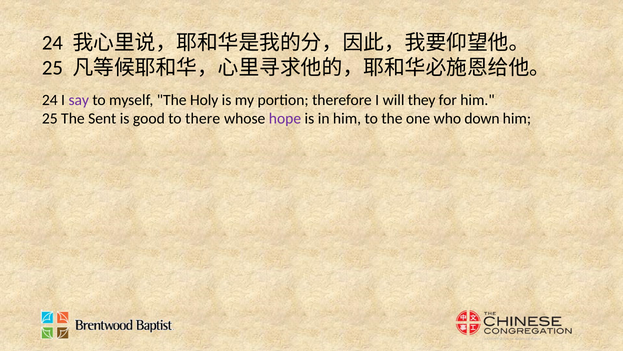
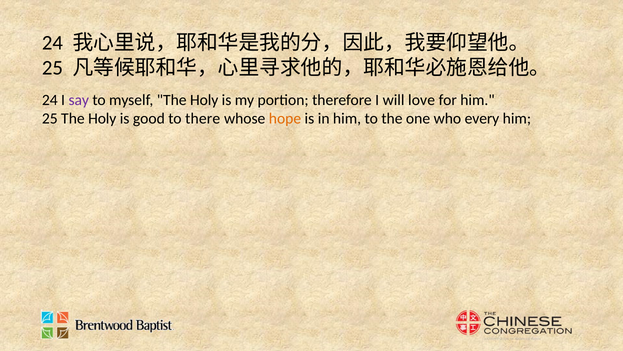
they: they -> love
25 The Sent: Sent -> Holy
hope colour: purple -> orange
down: down -> every
